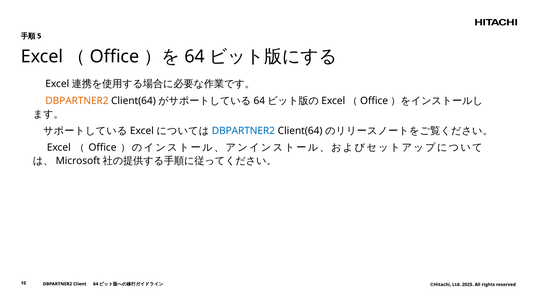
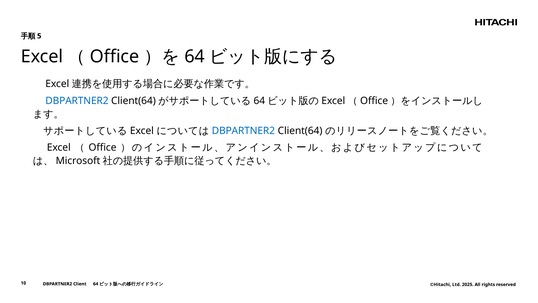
DBPARTNER2 at (77, 101) colour: orange -> blue
